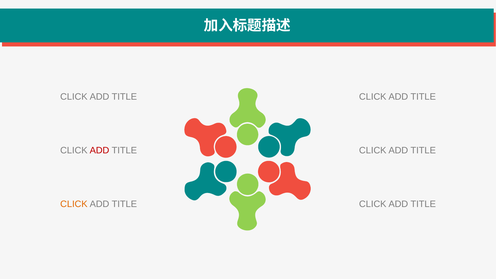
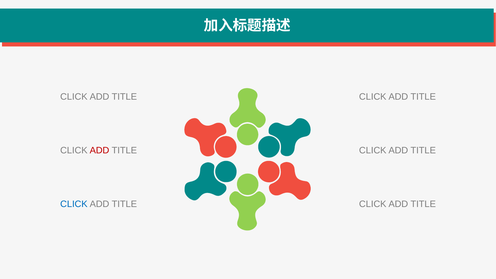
CLICK at (74, 204) colour: orange -> blue
